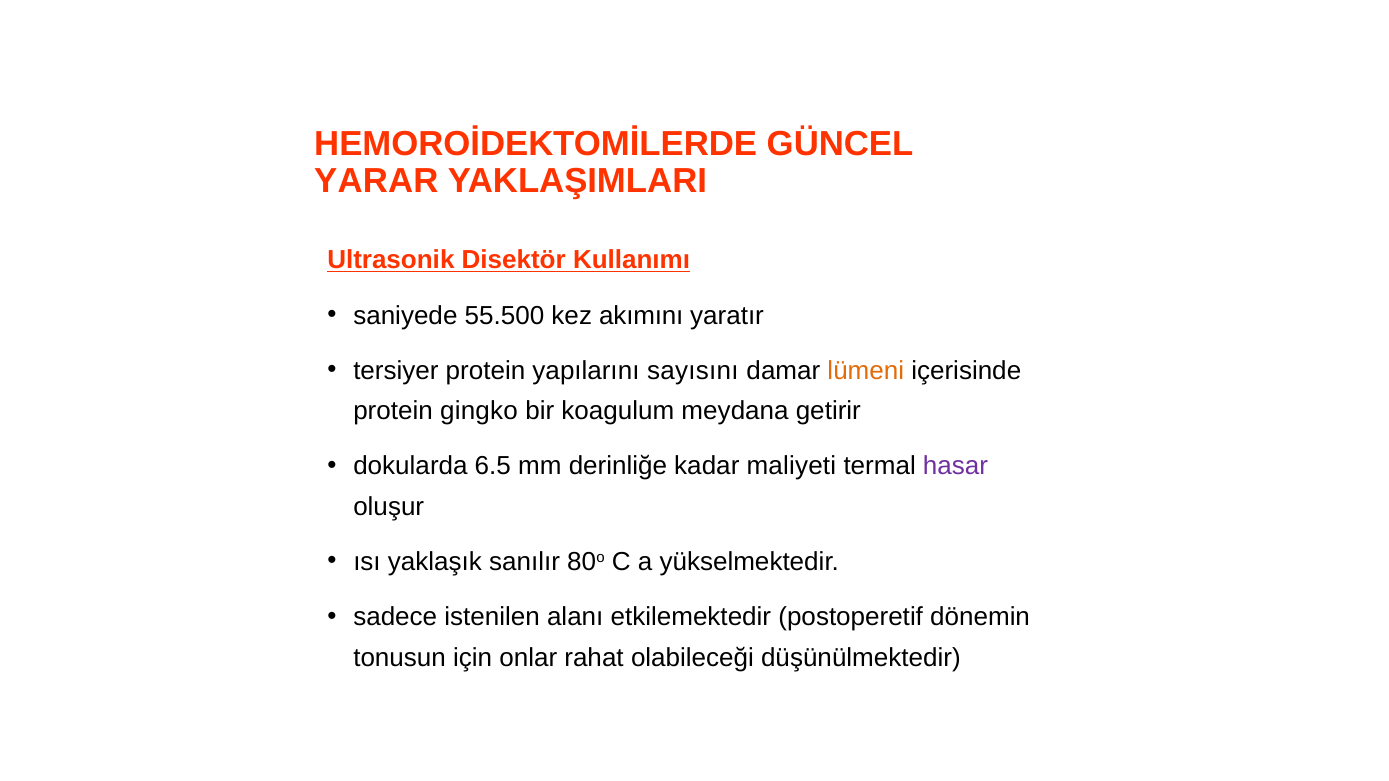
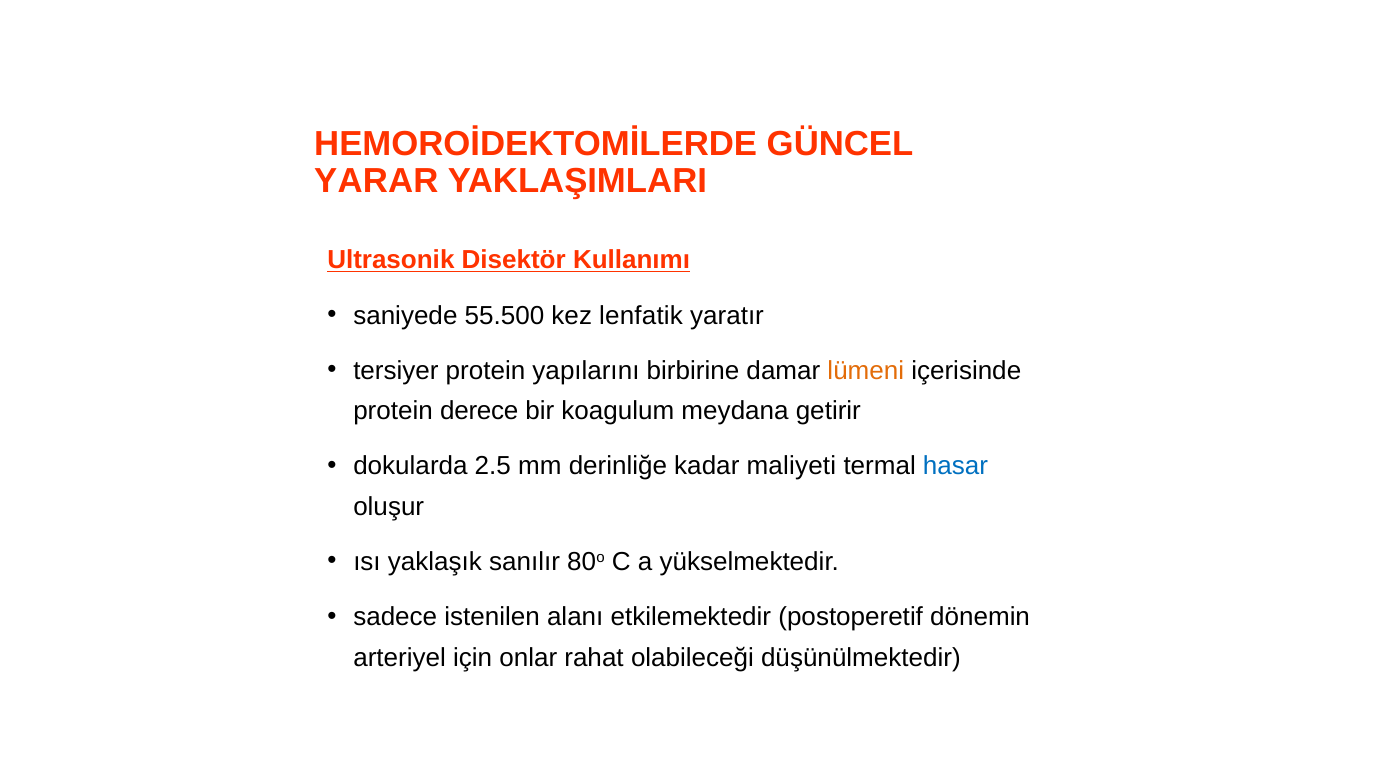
akımını: akımını -> lenfatik
sayısını: sayısını -> birbirine
gingko: gingko -> derece
6.5: 6.5 -> 2.5
hasar colour: purple -> blue
tonusun: tonusun -> arteriyel
